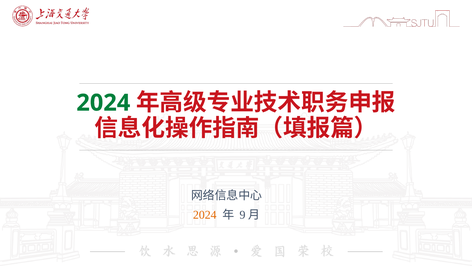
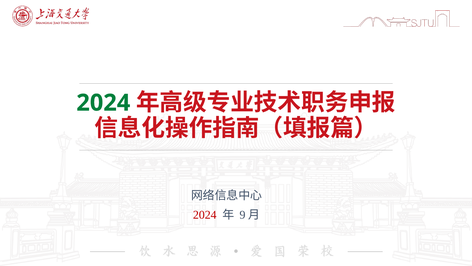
2024 at (205, 214) colour: orange -> red
